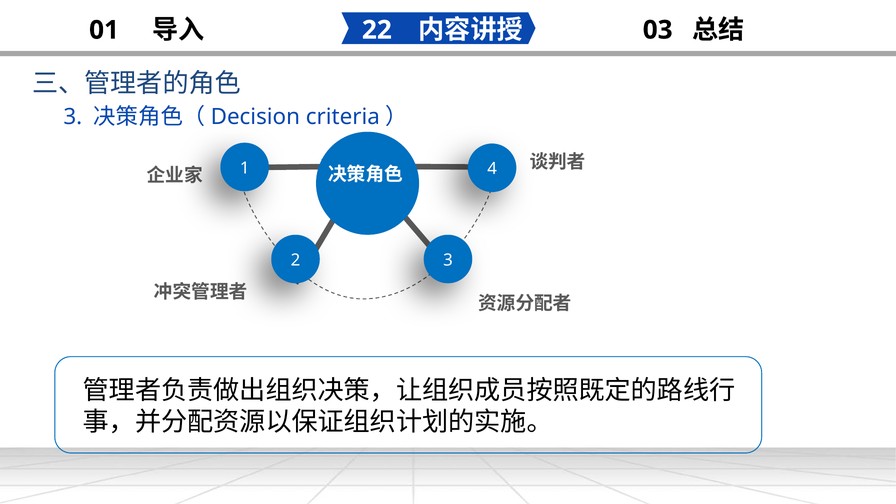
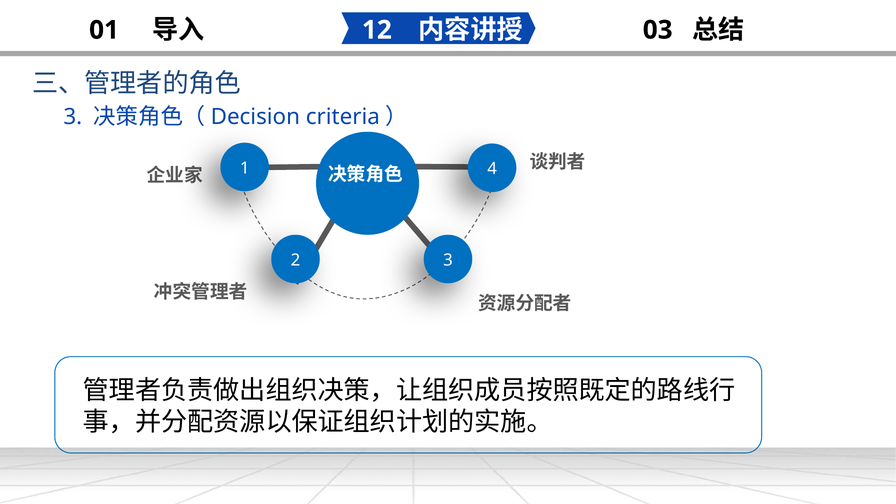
22: 22 -> 12
